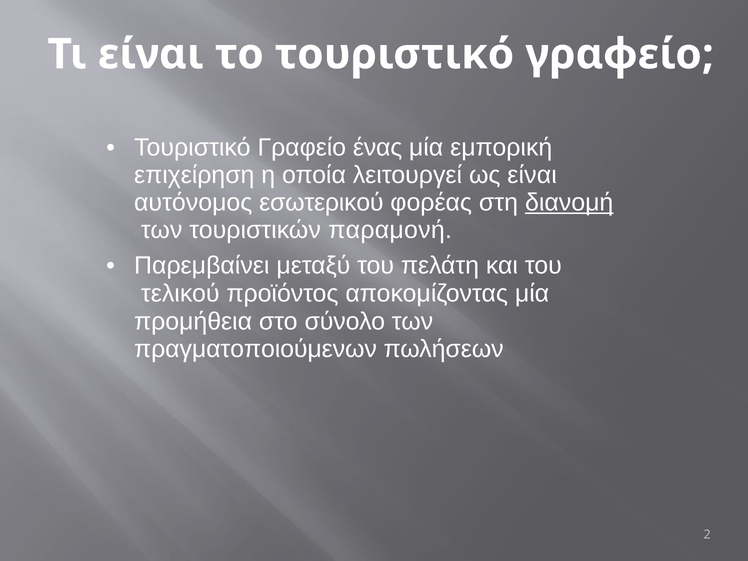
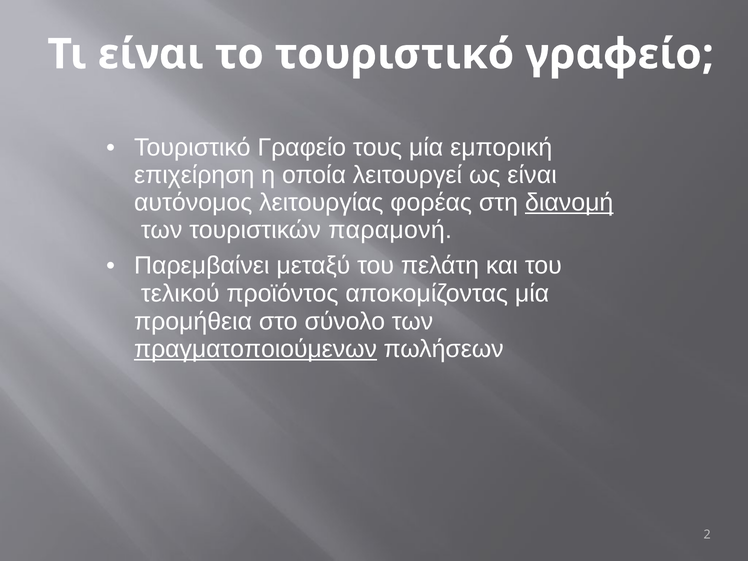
ένας: ένας -> τους
εσωτερικού: εσωτερικού -> λειτουργίας
πραγματοποιούμενων underline: none -> present
